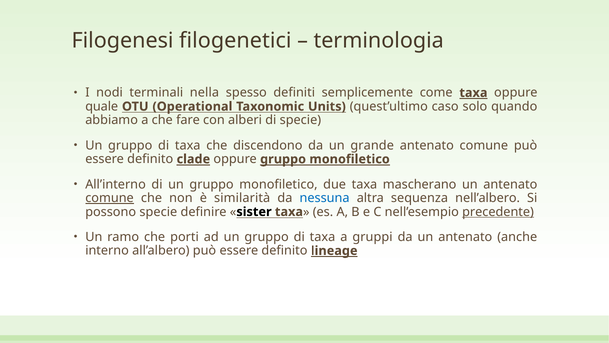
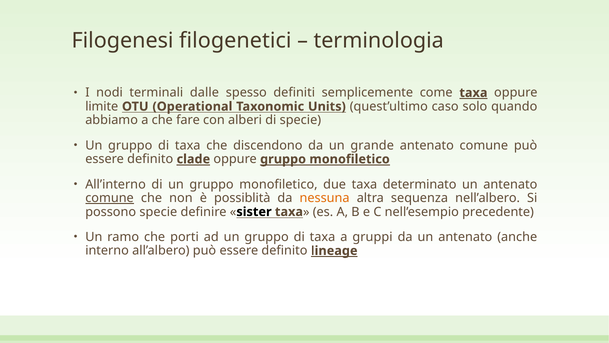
nella: nella -> dalle
quale: quale -> limite
mascherano: mascherano -> determinato
similarità: similarità -> possiblità
nessuna colour: blue -> orange
precedente underline: present -> none
